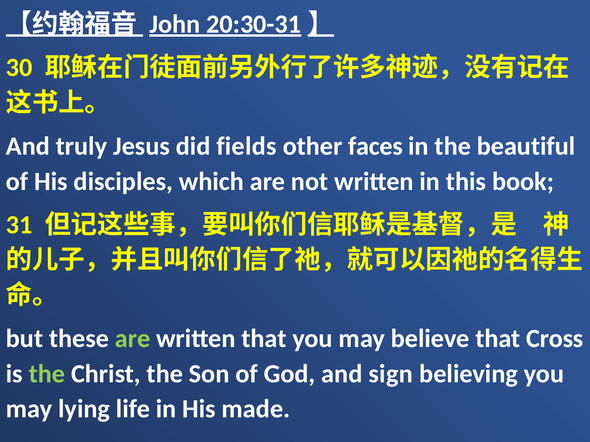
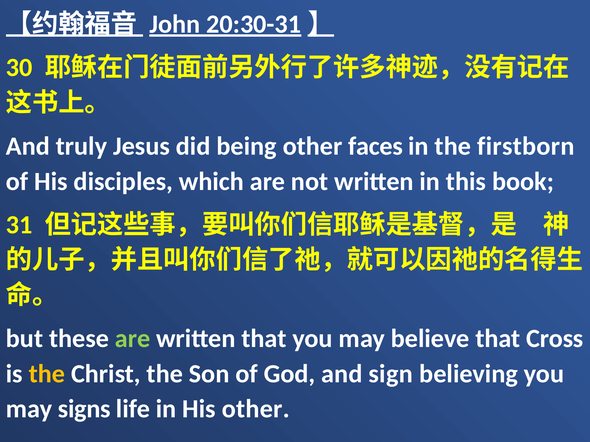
fields: fields -> being
beautiful: beautiful -> firstborn
the at (47, 374) colour: light green -> yellow
lying: lying -> signs
His made: made -> other
